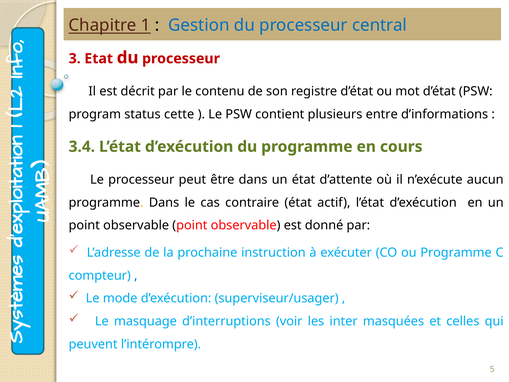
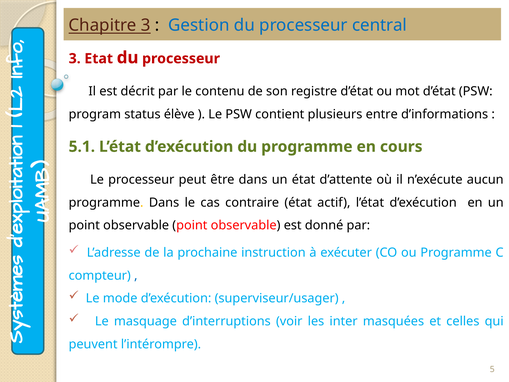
Chapitre 1: 1 -> 3
cette: cette -> élève
3.4: 3.4 -> 5.1
